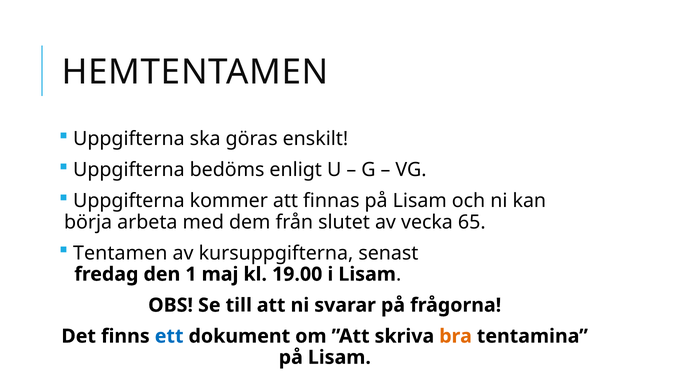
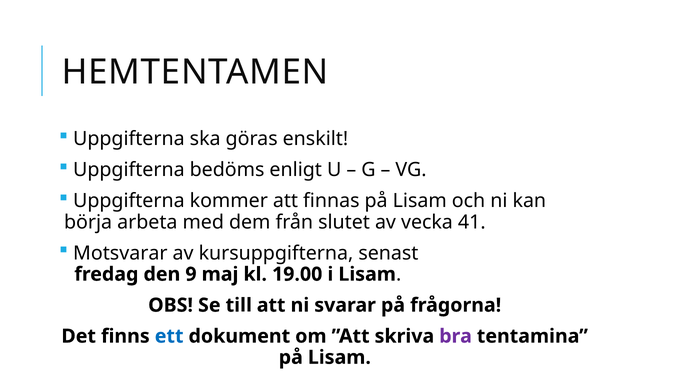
65: 65 -> 41
Tentamen: Tentamen -> Motsvarar
1: 1 -> 9
bra colour: orange -> purple
